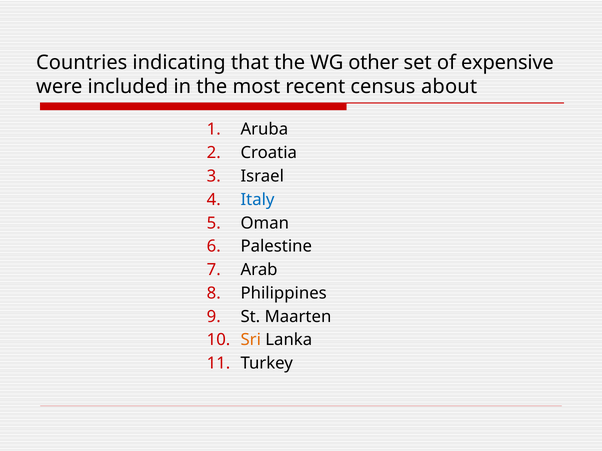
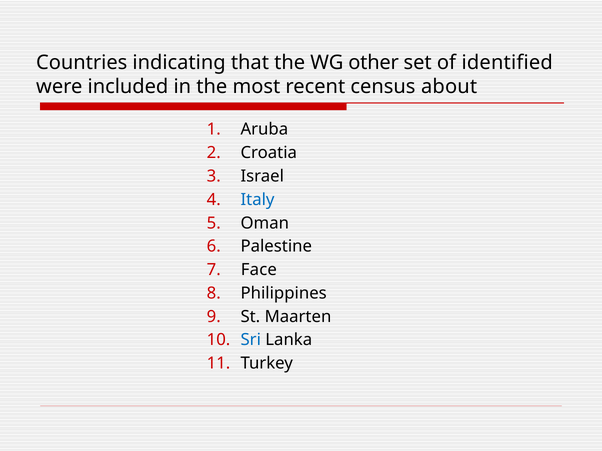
expensive: expensive -> identified
Arab: Arab -> Face
Sri colour: orange -> blue
